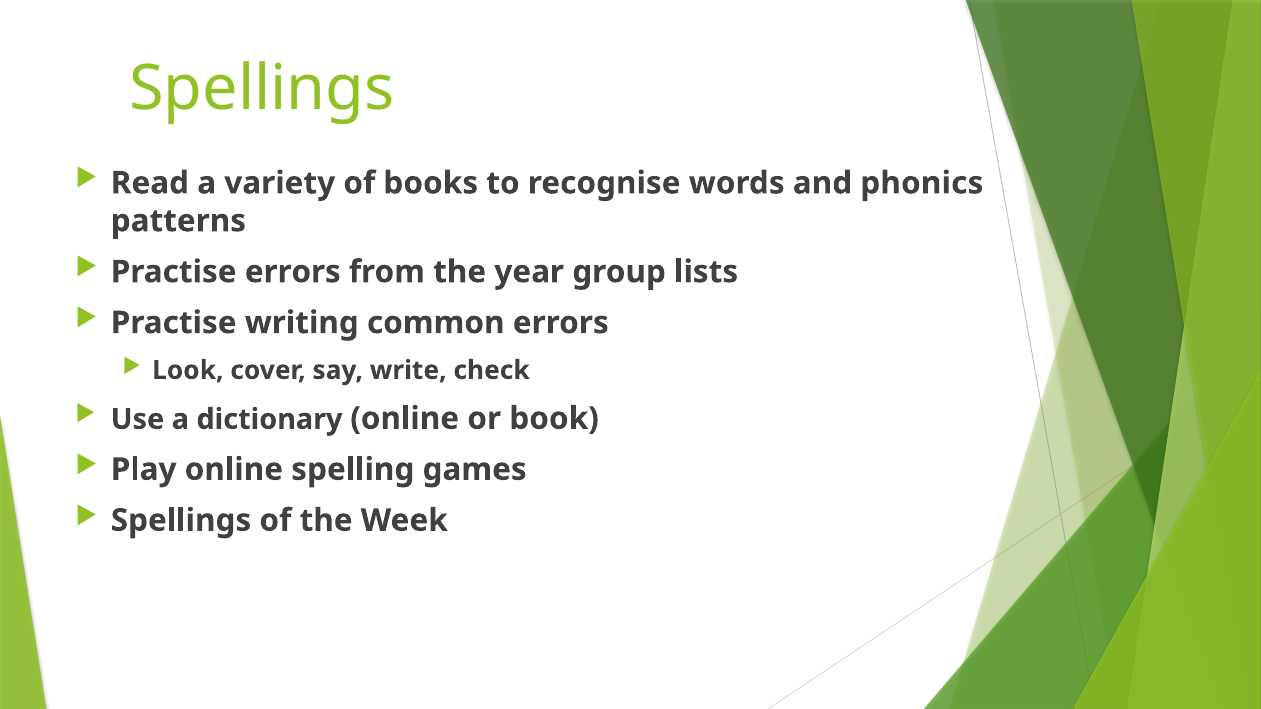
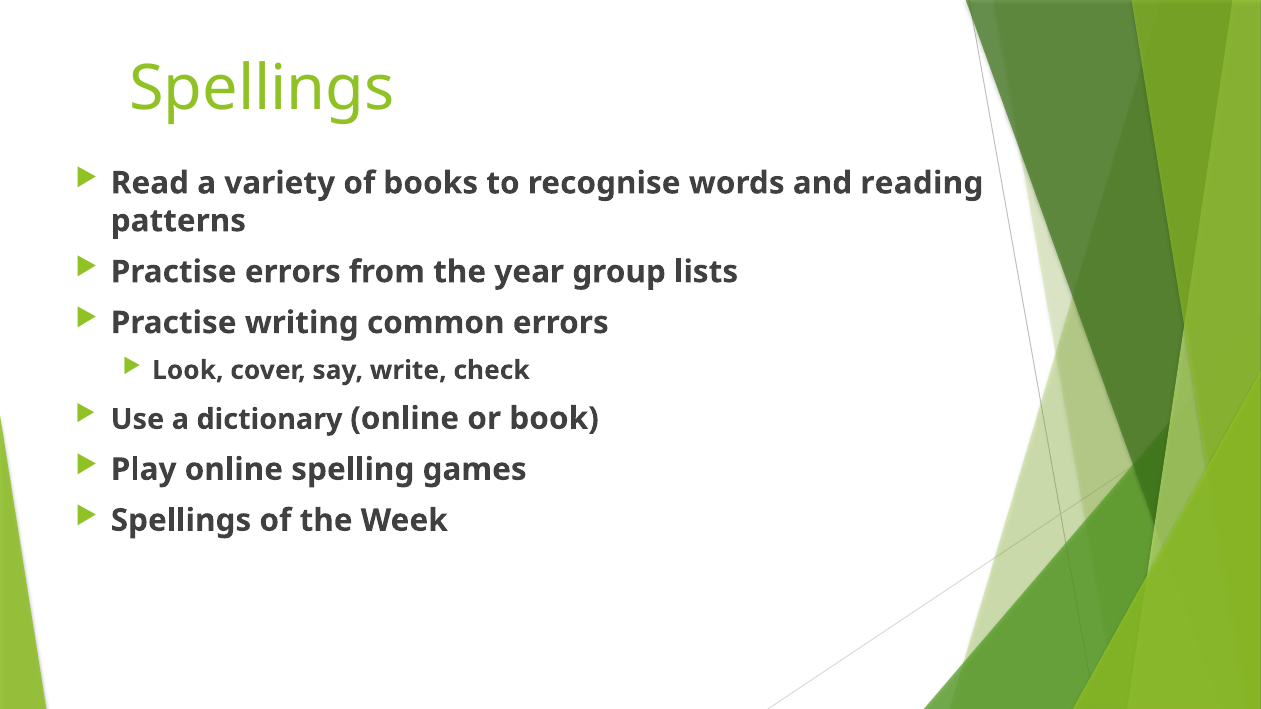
phonics: phonics -> reading
